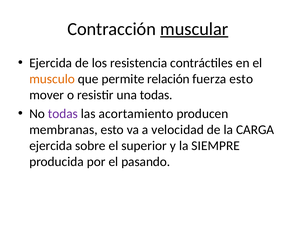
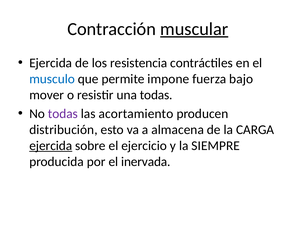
musculo colour: orange -> blue
relación: relación -> impone
fuerza esto: esto -> bajo
membranas: membranas -> distribución
velocidad: velocidad -> almacena
ejercida at (51, 146) underline: none -> present
superior: superior -> ejercicio
pasando: pasando -> inervada
